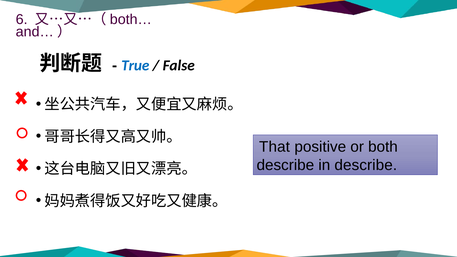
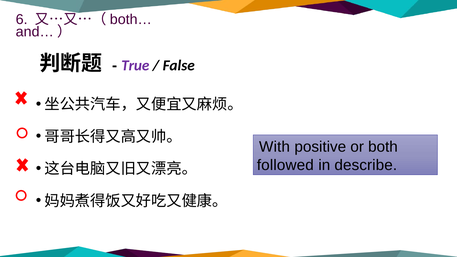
True colour: blue -> purple
That: That -> With
describe at (285, 165): describe -> followed
